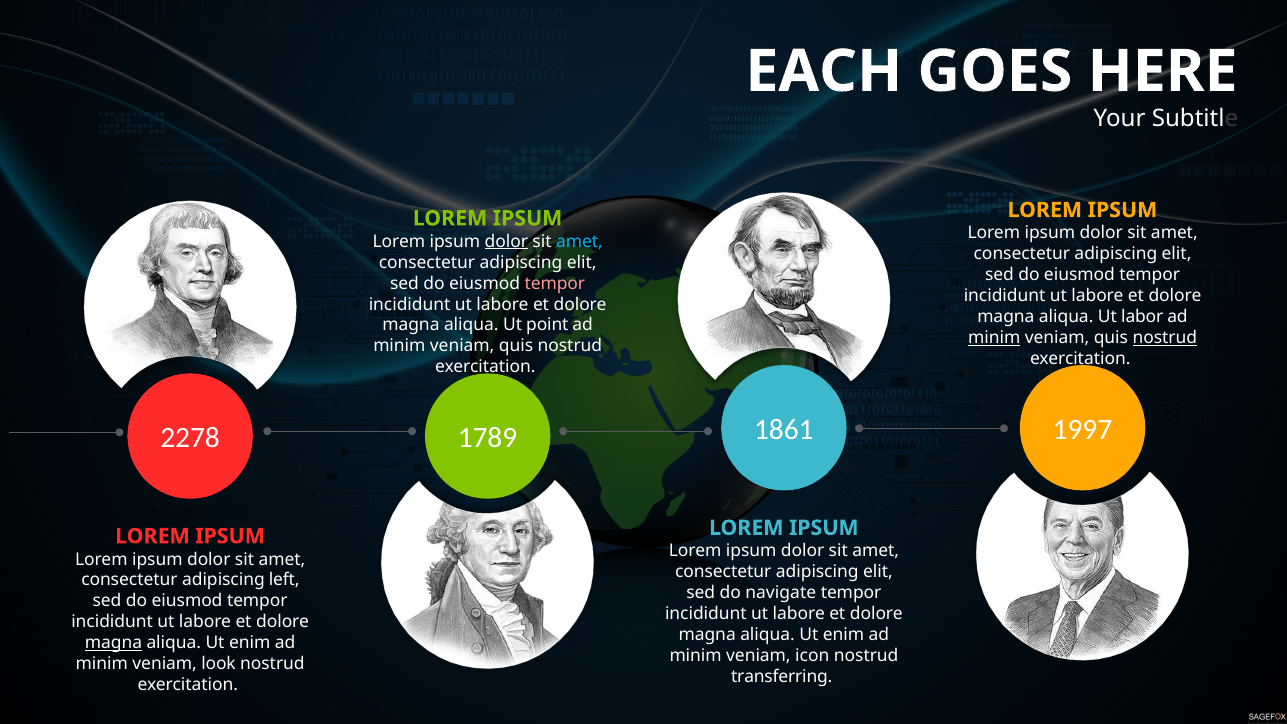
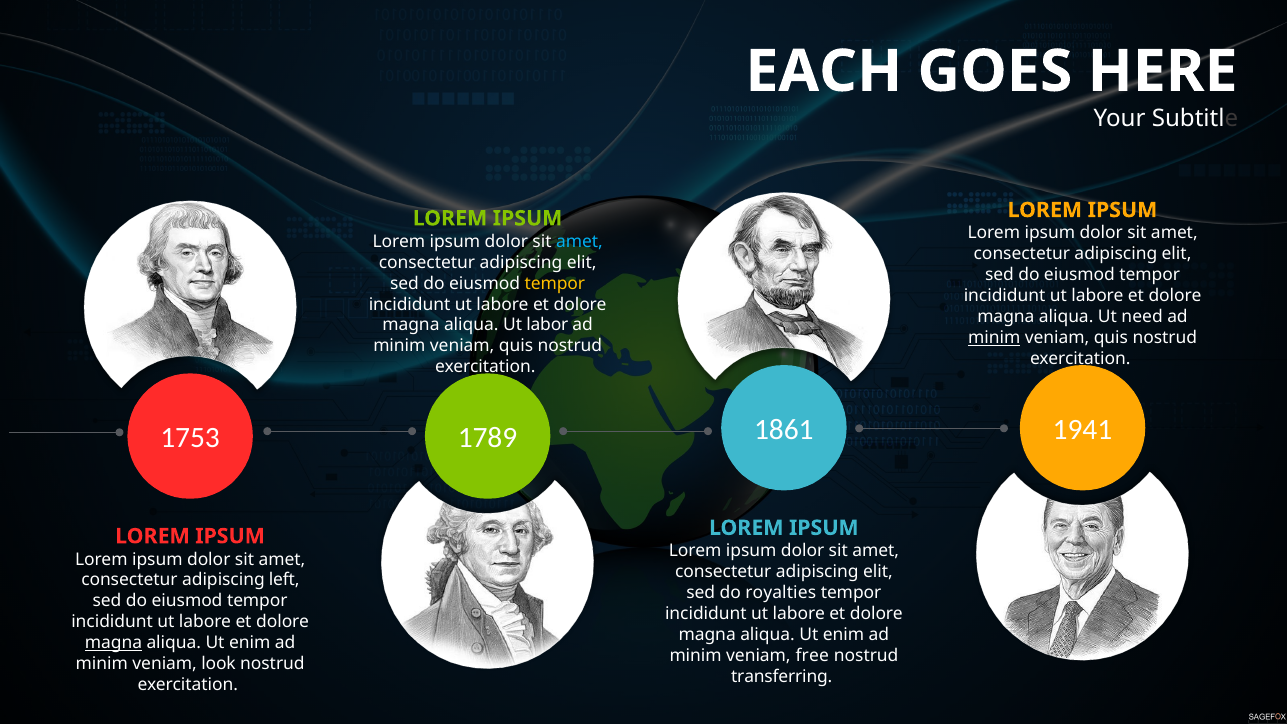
dolor at (506, 241) underline: present -> none
tempor at (555, 283) colour: pink -> yellow
labor: labor -> need
point: point -> labor
nostrud at (1165, 338) underline: present -> none
1997: 1997 -> 1941
2278: 2278 -> 1753
navigate: navigate -> royalties
icon: icon -> free
